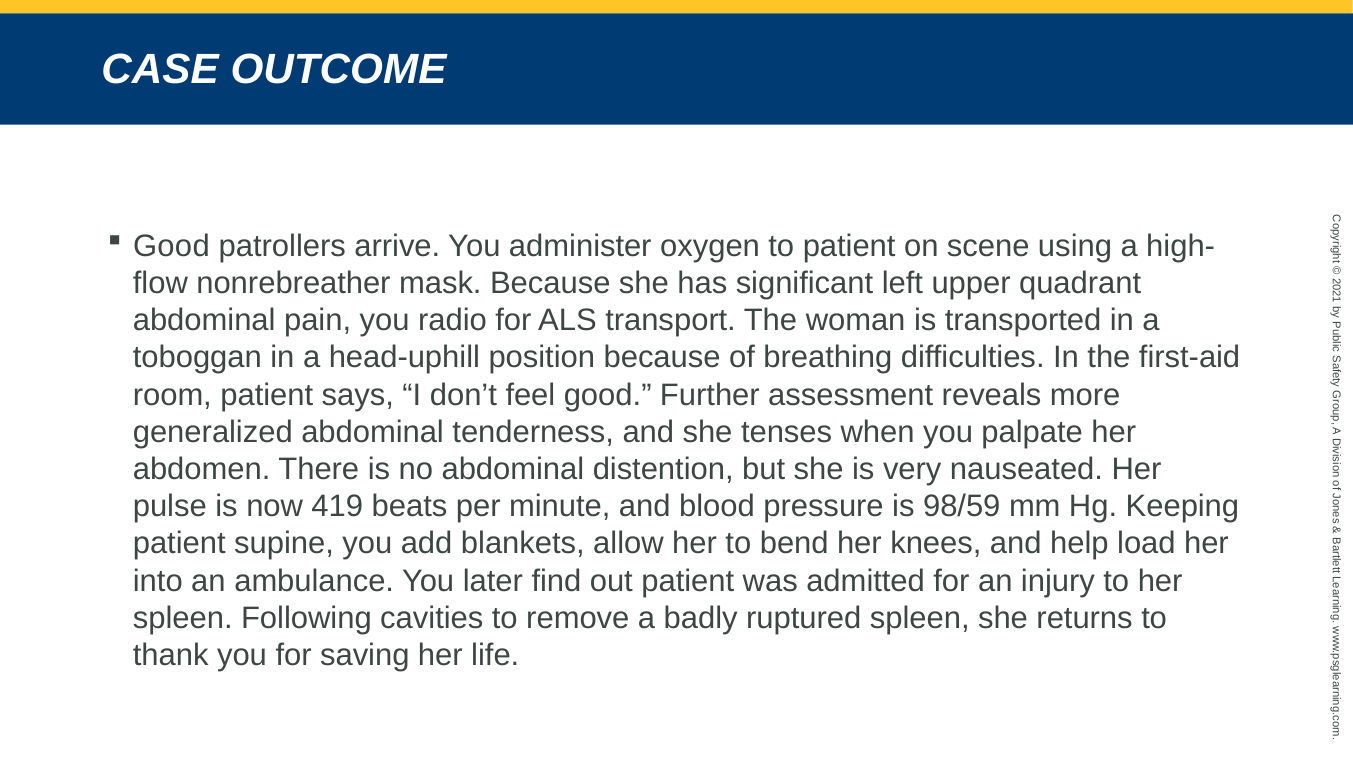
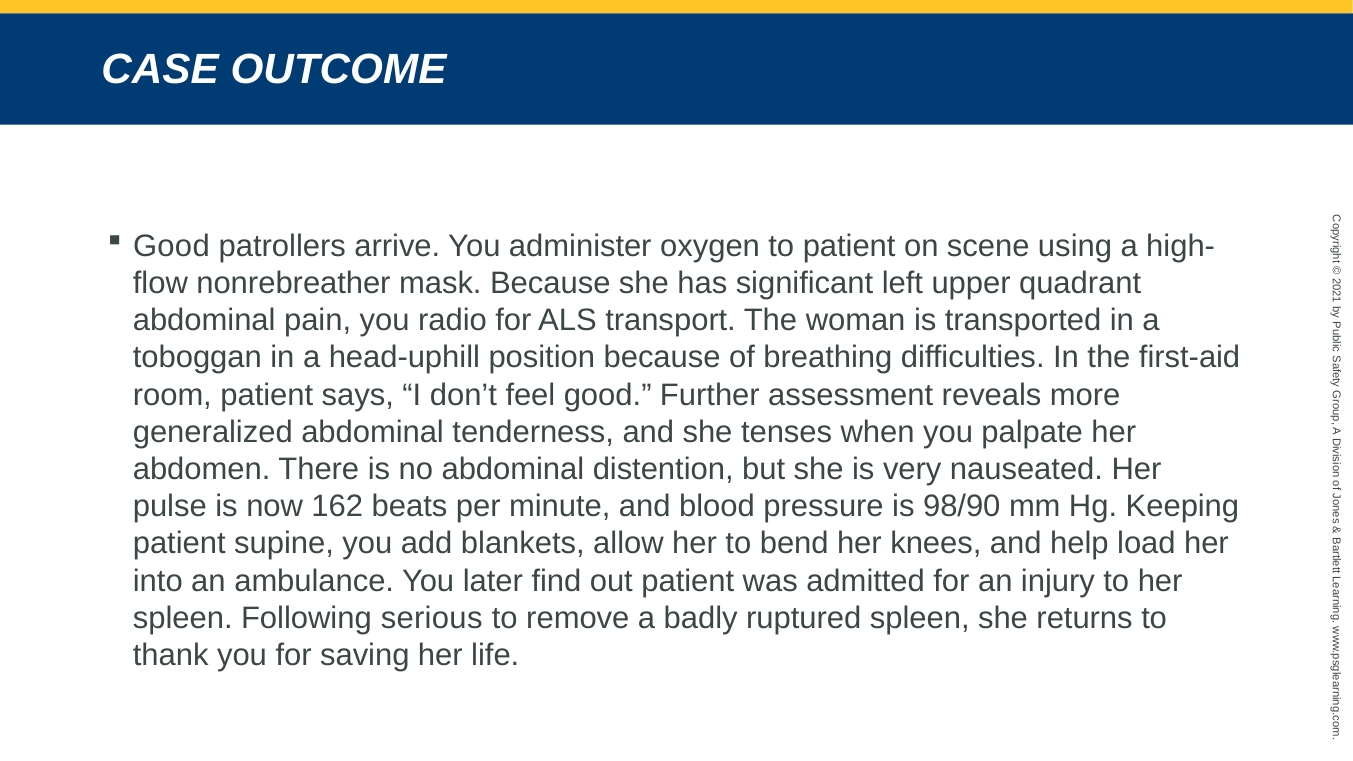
419: 419 -> 162
98/59: 98/59 -> 98/90
cavities: cavities -> serious
